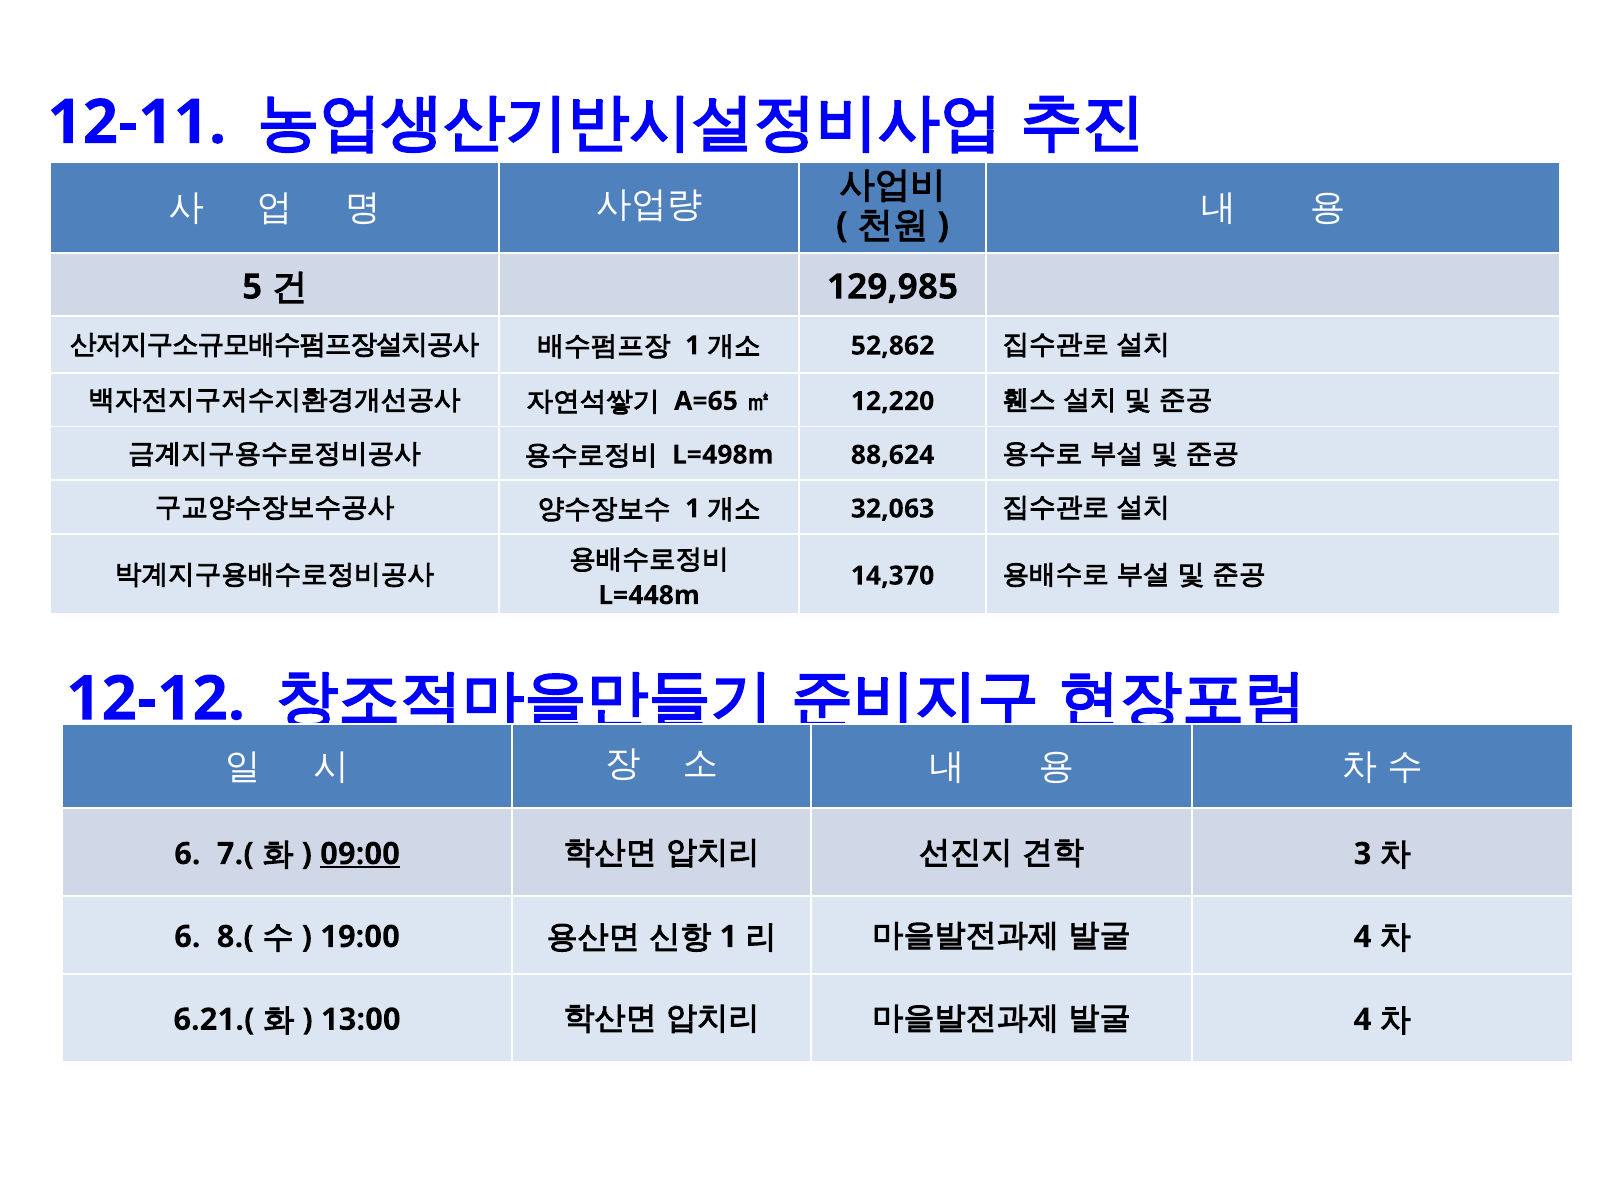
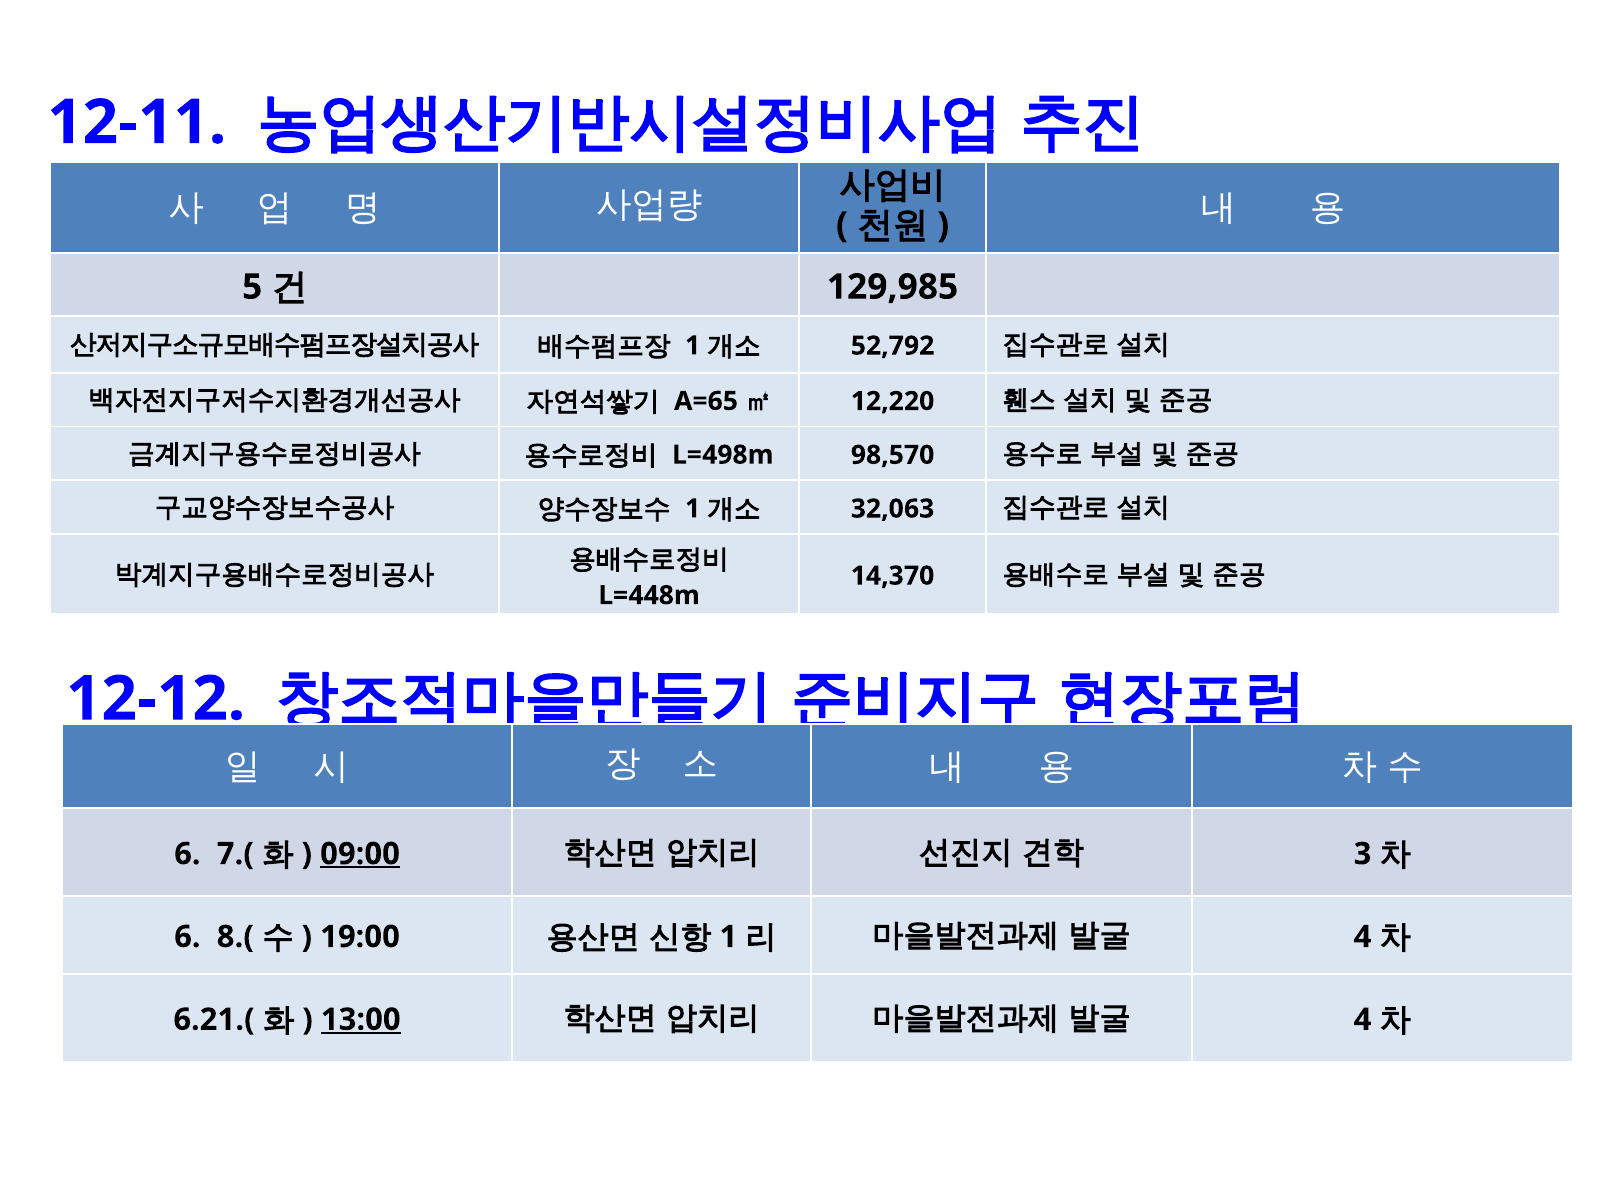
52,862: 52,862 -> 52,792
88,624: 88,624 -> 98,570
13:00 underline: none -> present
